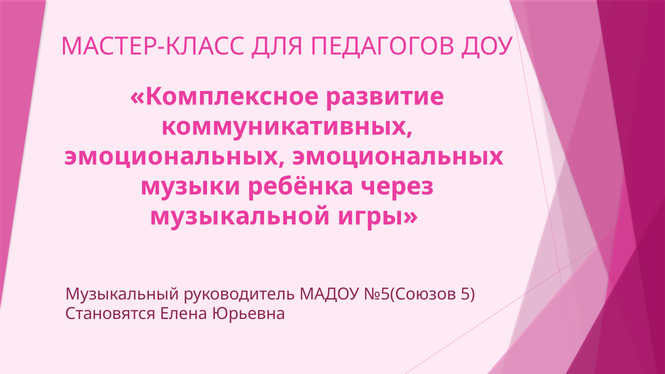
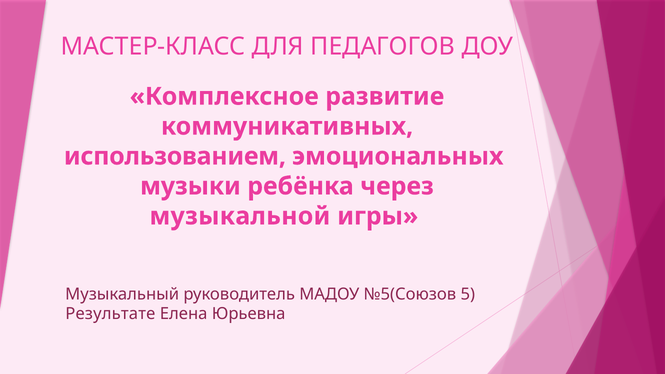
эмоциональных at (175, 156): эмоциональных -> использованием
Становятся: Становятся -> Результате
